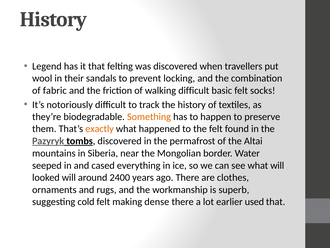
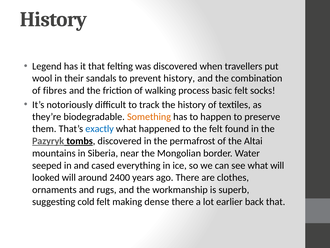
prevent locking: locking -> history
fabric: fabric -> fibres
walking difficult: difficult -> process
exactly colour: orange -> blue
used: used -> back
